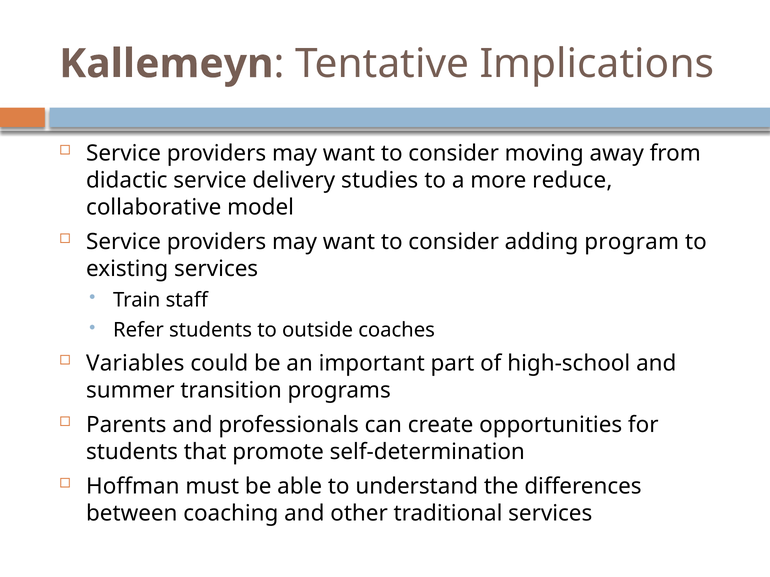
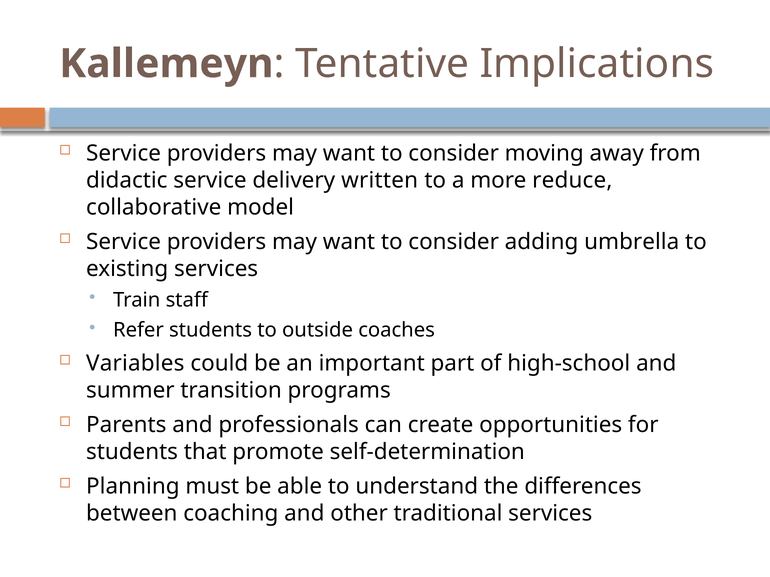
studies: studies -> written
program: program -> umbrella
Hoffman: Hoffman -> Planning
